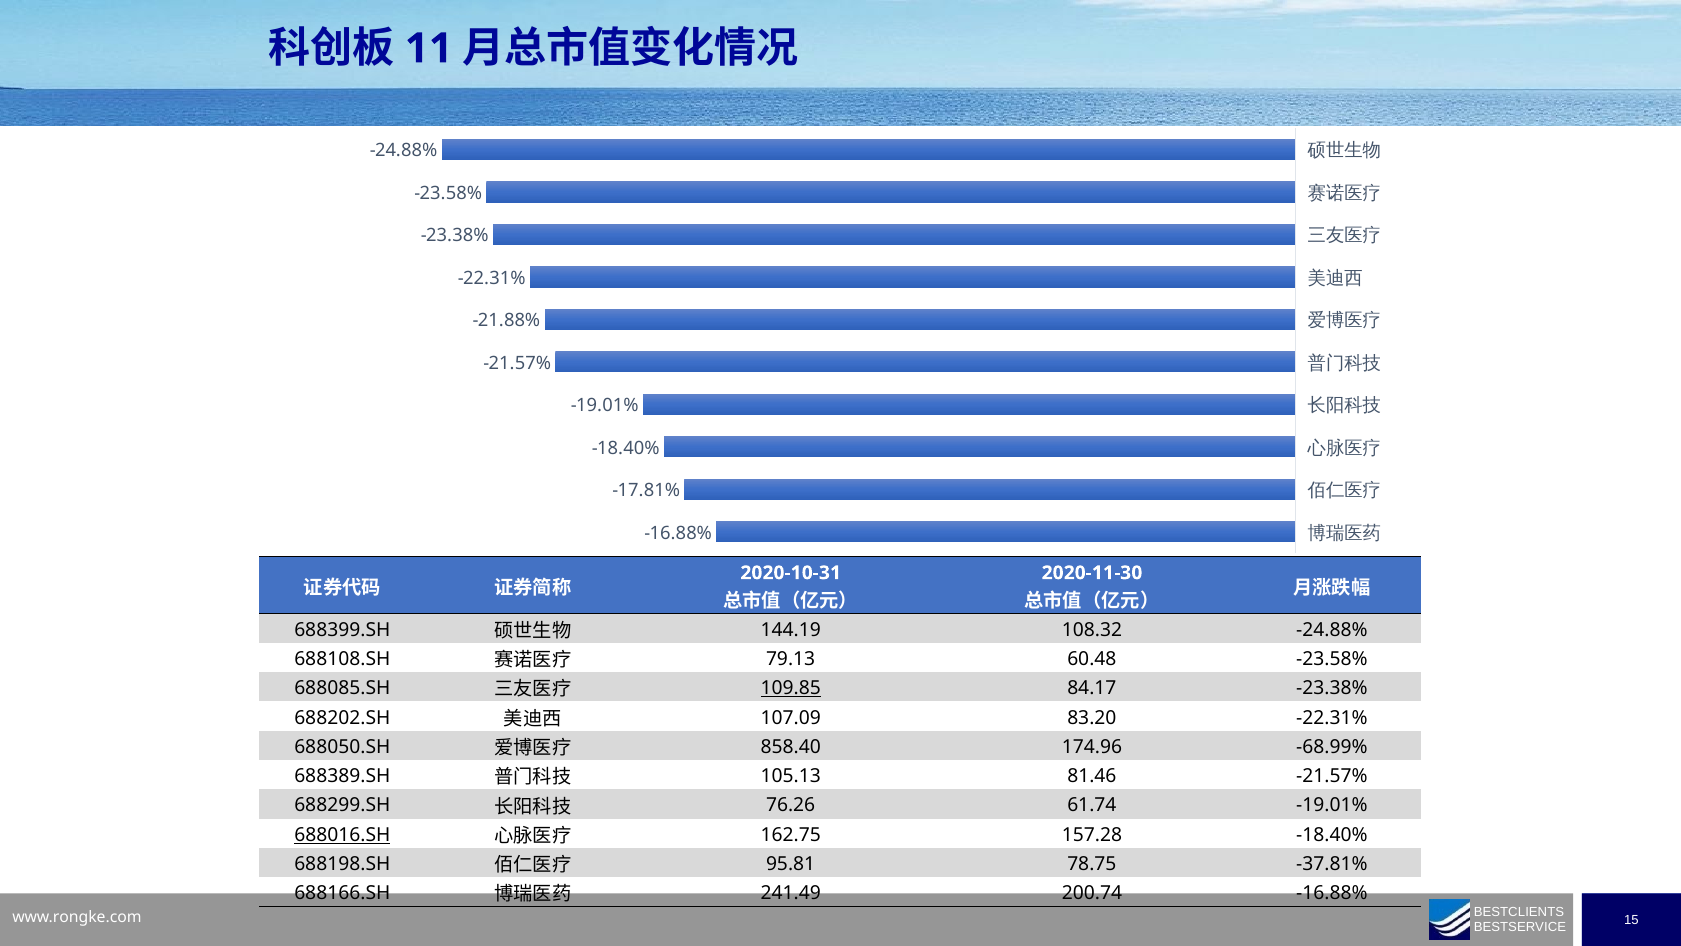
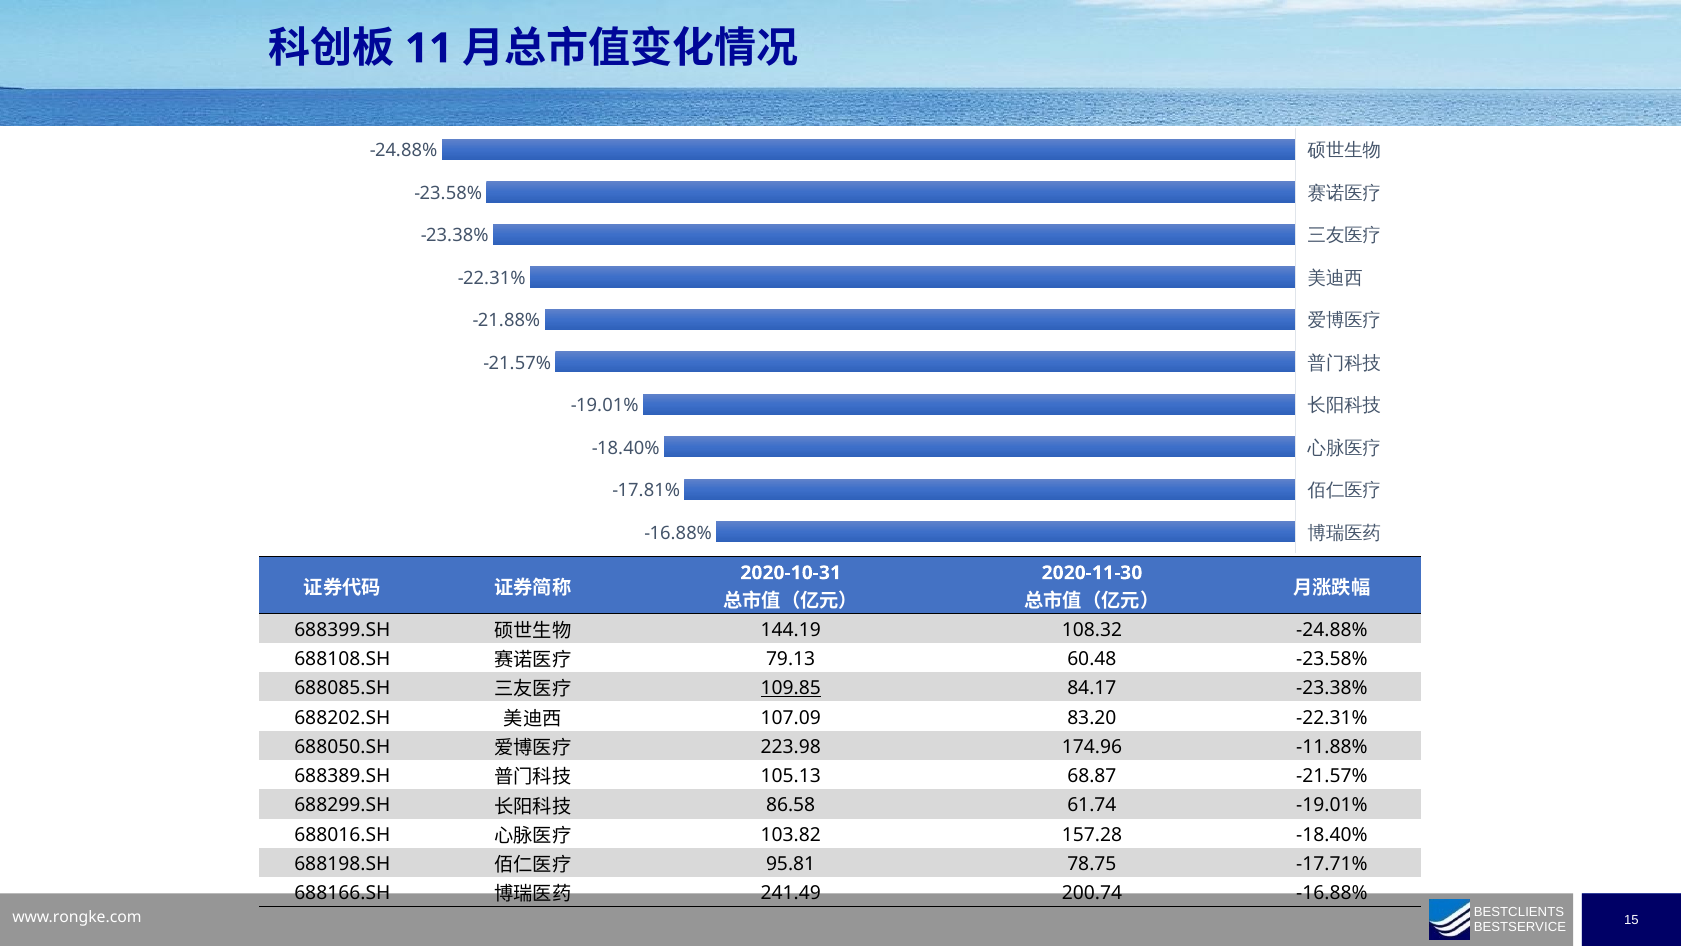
858.40: 858.40 -> 223.98
-68.99%: -68.99% -> -11.88%
81.46: 81.46 -> 68.87
76.26: 76.26 -> 86.58
688016.SH underline: present -> none
162.75: 162.75 -> 103.82
-37.81%: -37.81% -> -17.71%
